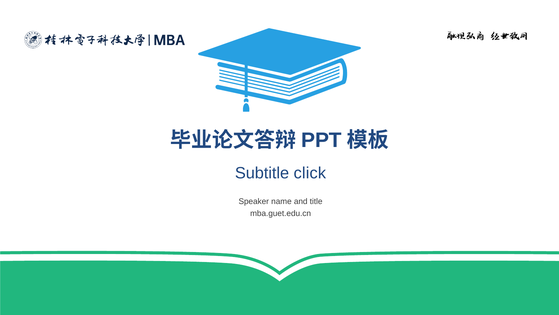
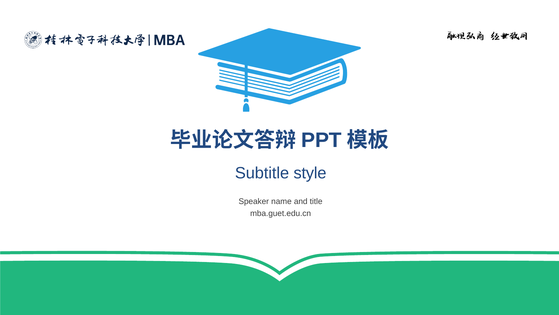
click: click -> style
